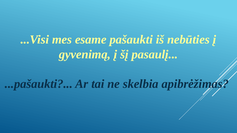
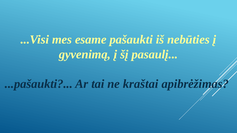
skelbia: skelbia -> kraštai
